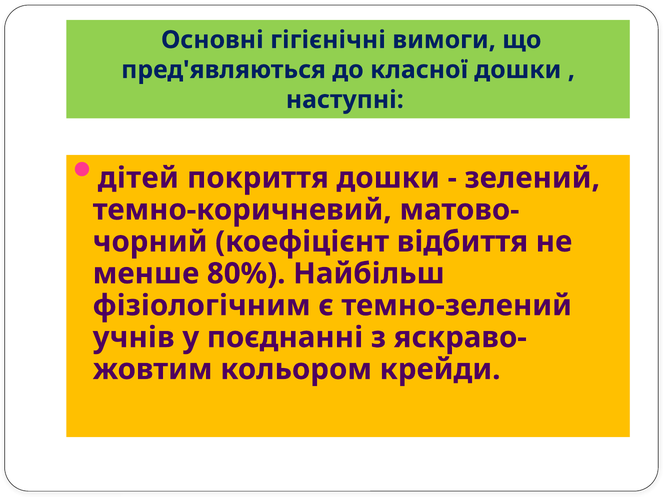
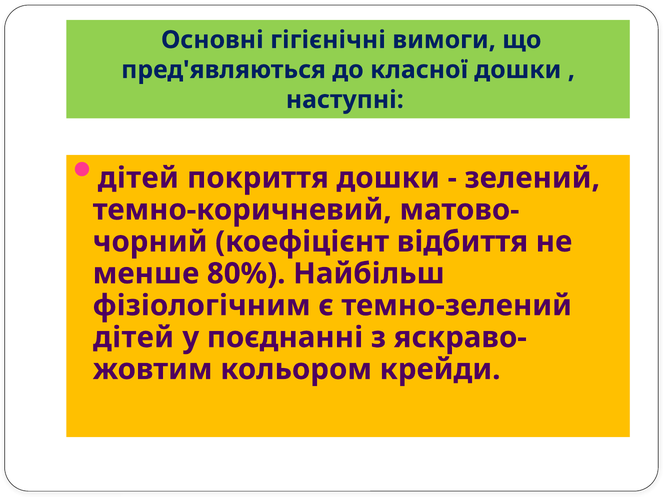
учнів at (134, 337): учнів -> дітей
